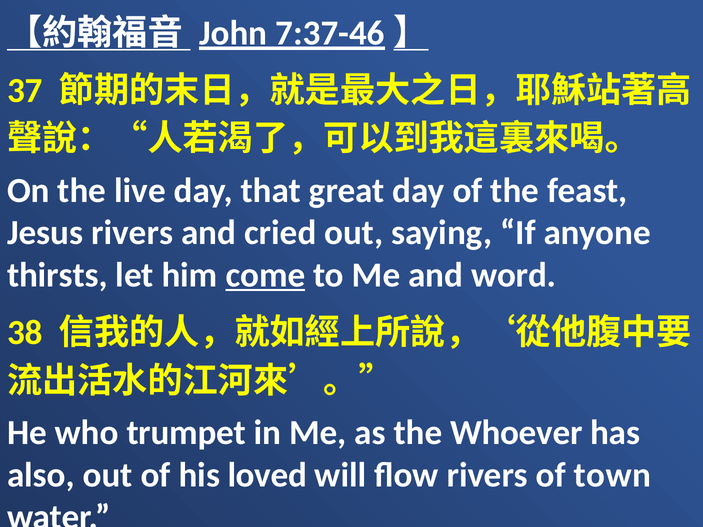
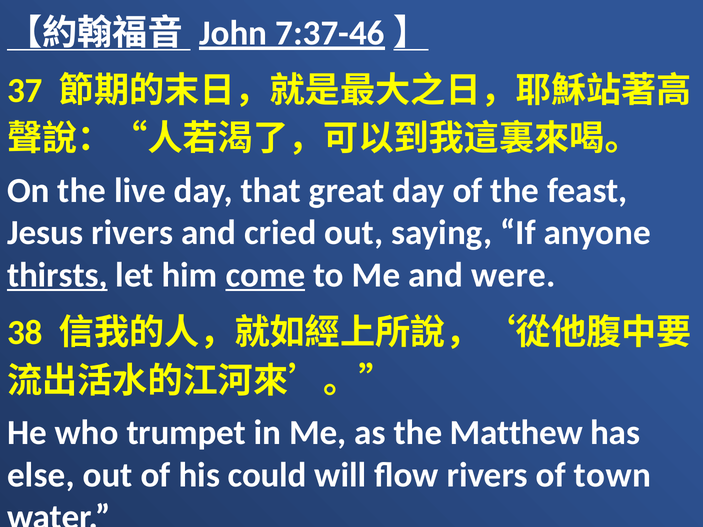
thirsts underline: none -> present
word: word -> were
Whoever: Whoever -> Matthew
also: also -> else
loved: loved -> could
